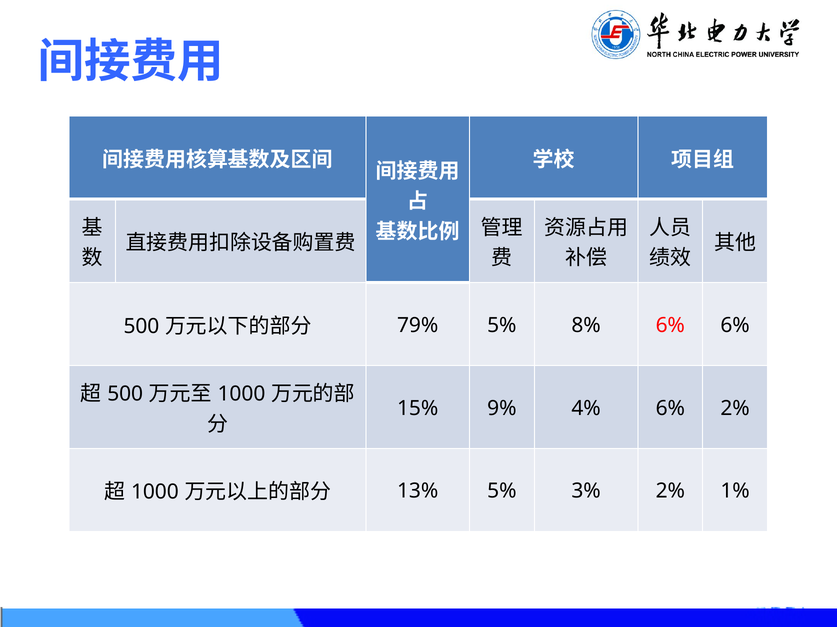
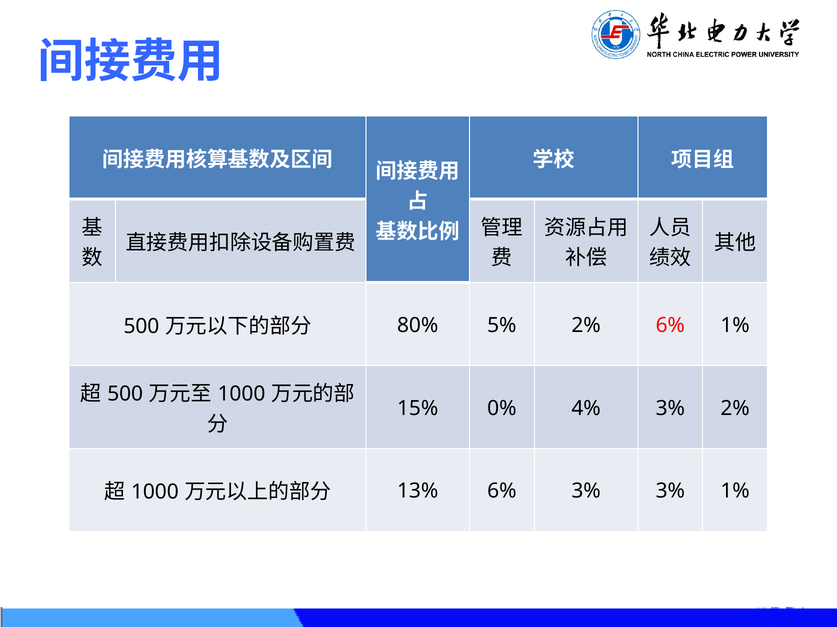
79%: 79% -> 80%
5% 8%: 8% -> 2%
6% 6%: 6% -> 1%
9%: 9% -> 0%
4% 6%: 6% -> 3%
13% 5%: 5% -> 6%
3% 2%: 2% -> 3%
